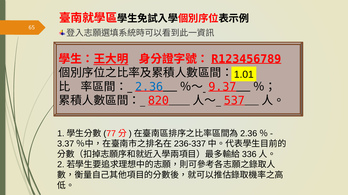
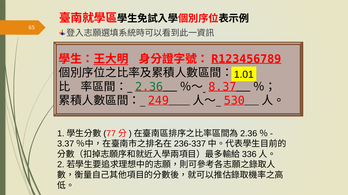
2.36 colour: blue -> green
9.37: 9.37 -> 8.37
820: 820 -> 249
537: 537 -> 530
